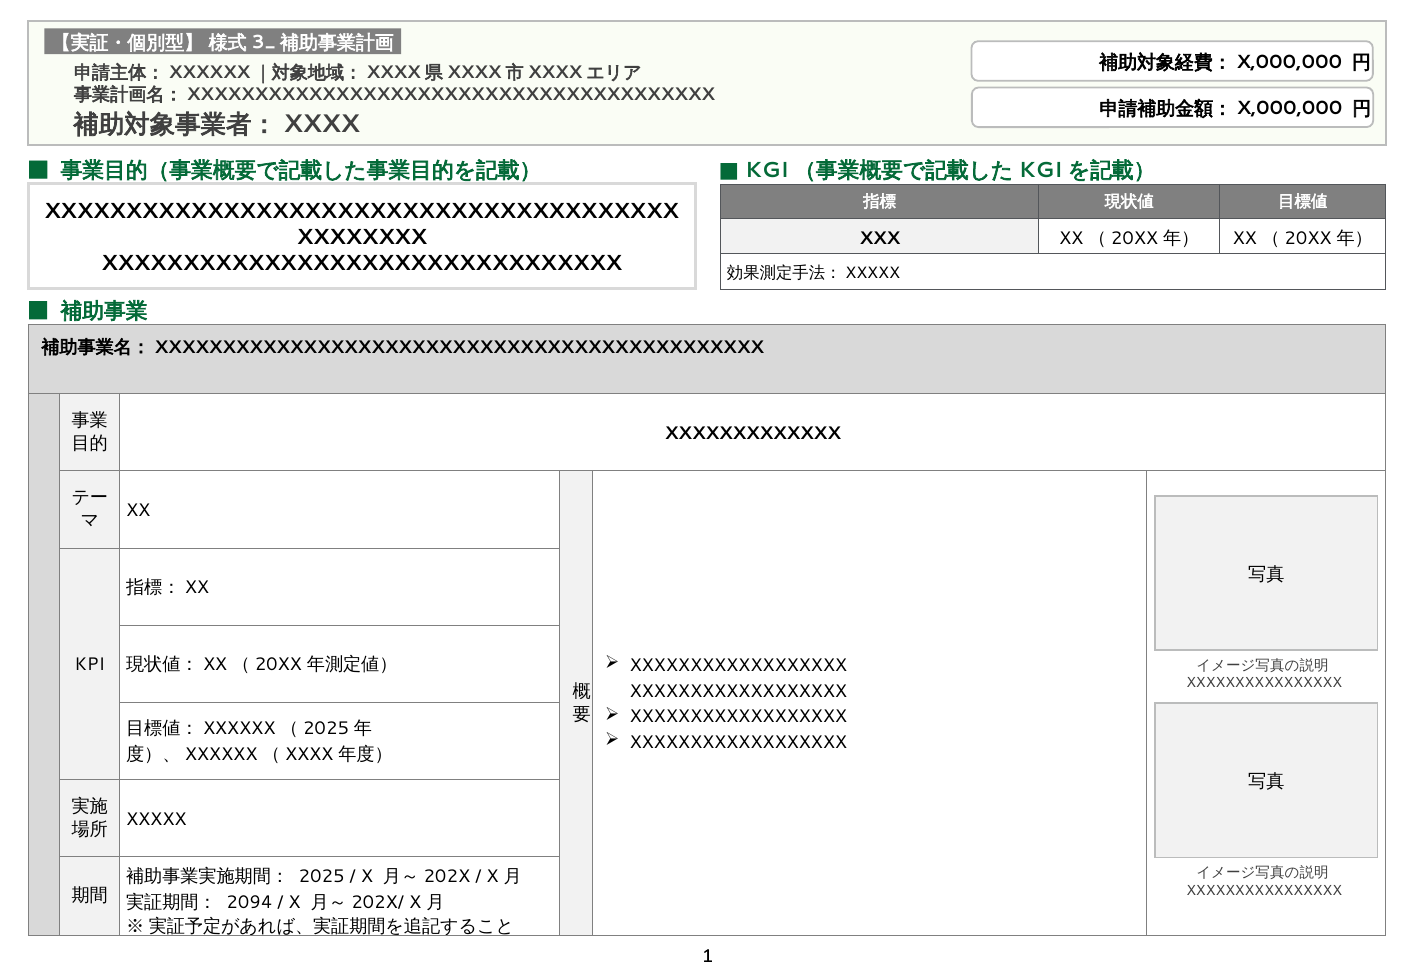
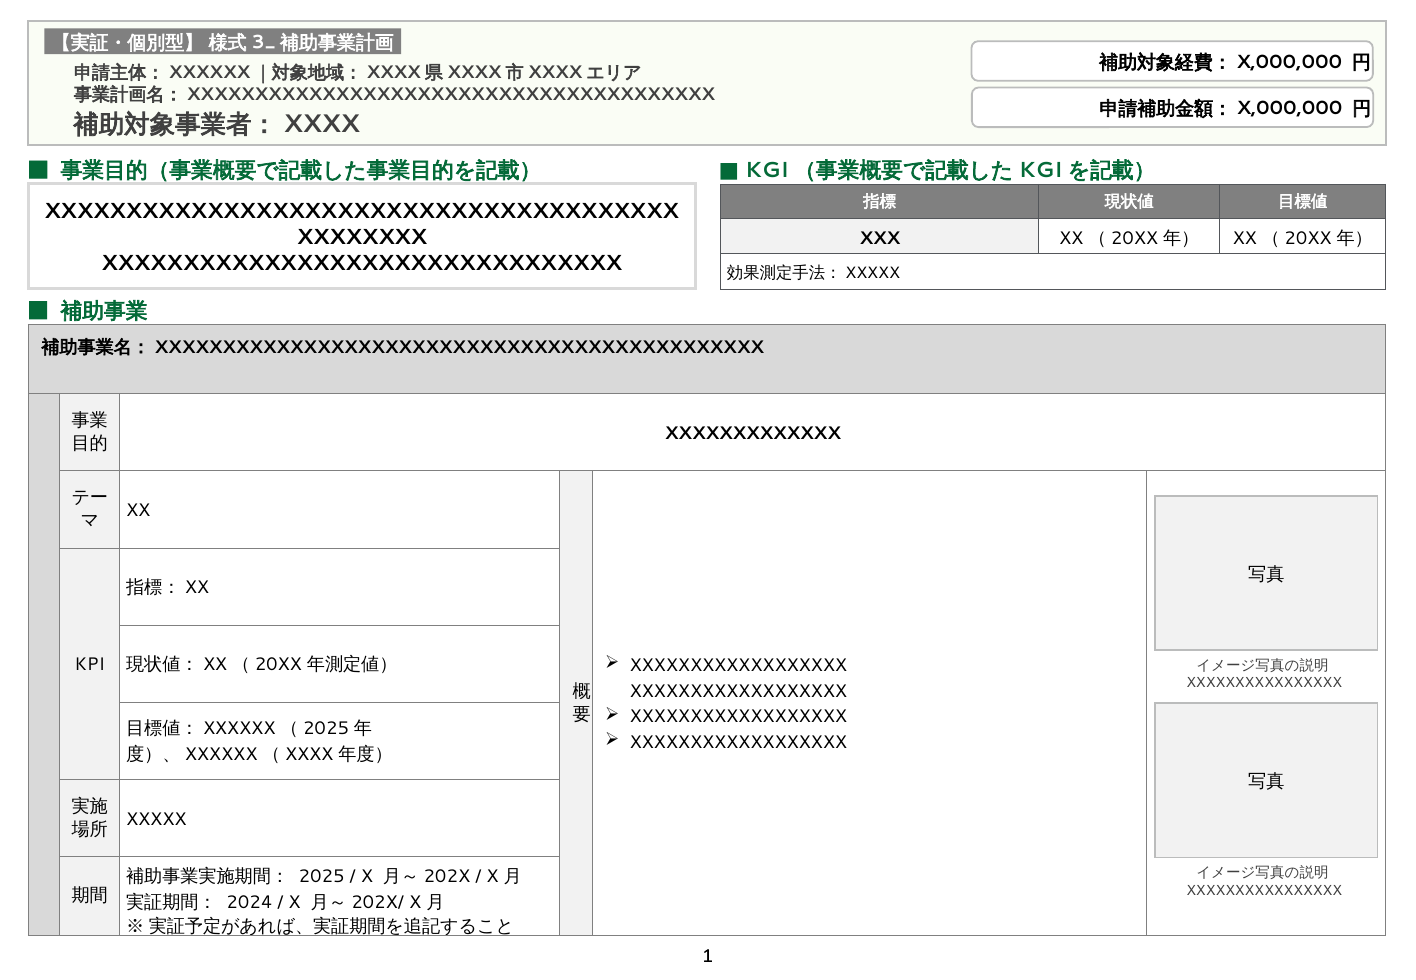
2094: 2094 -> 2024
